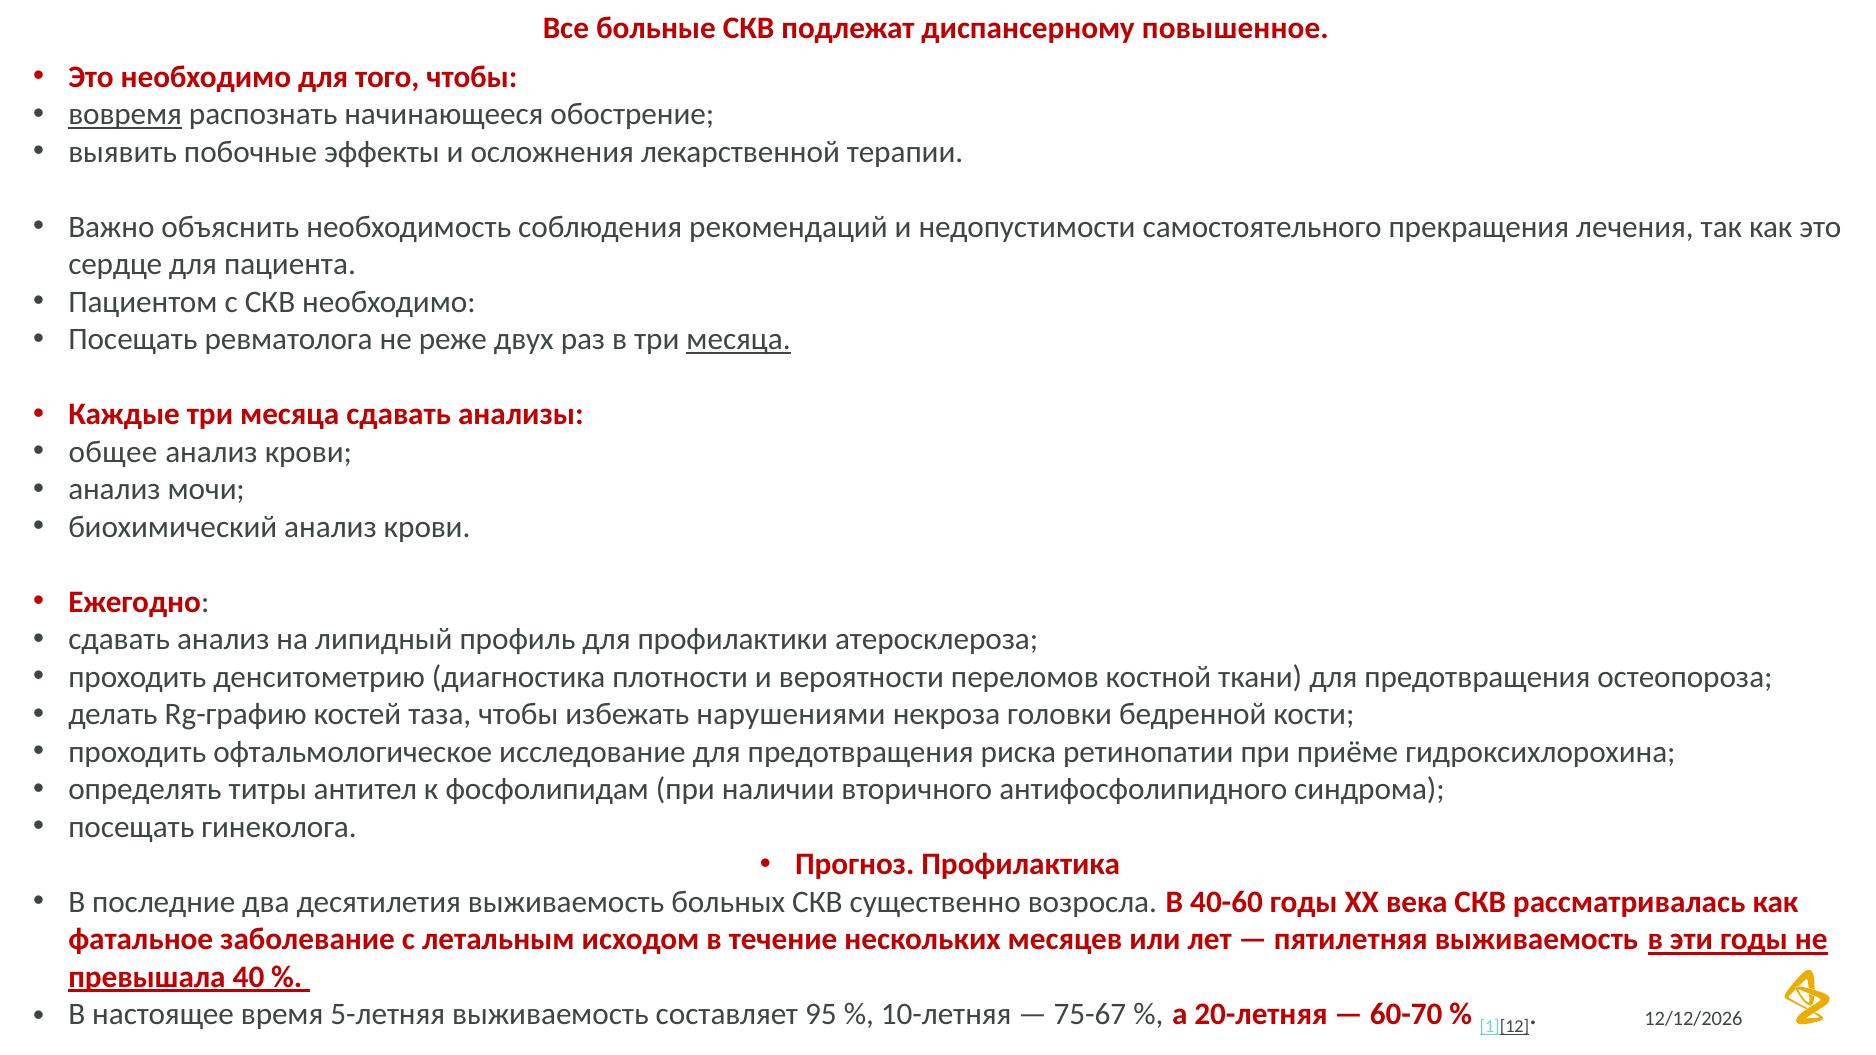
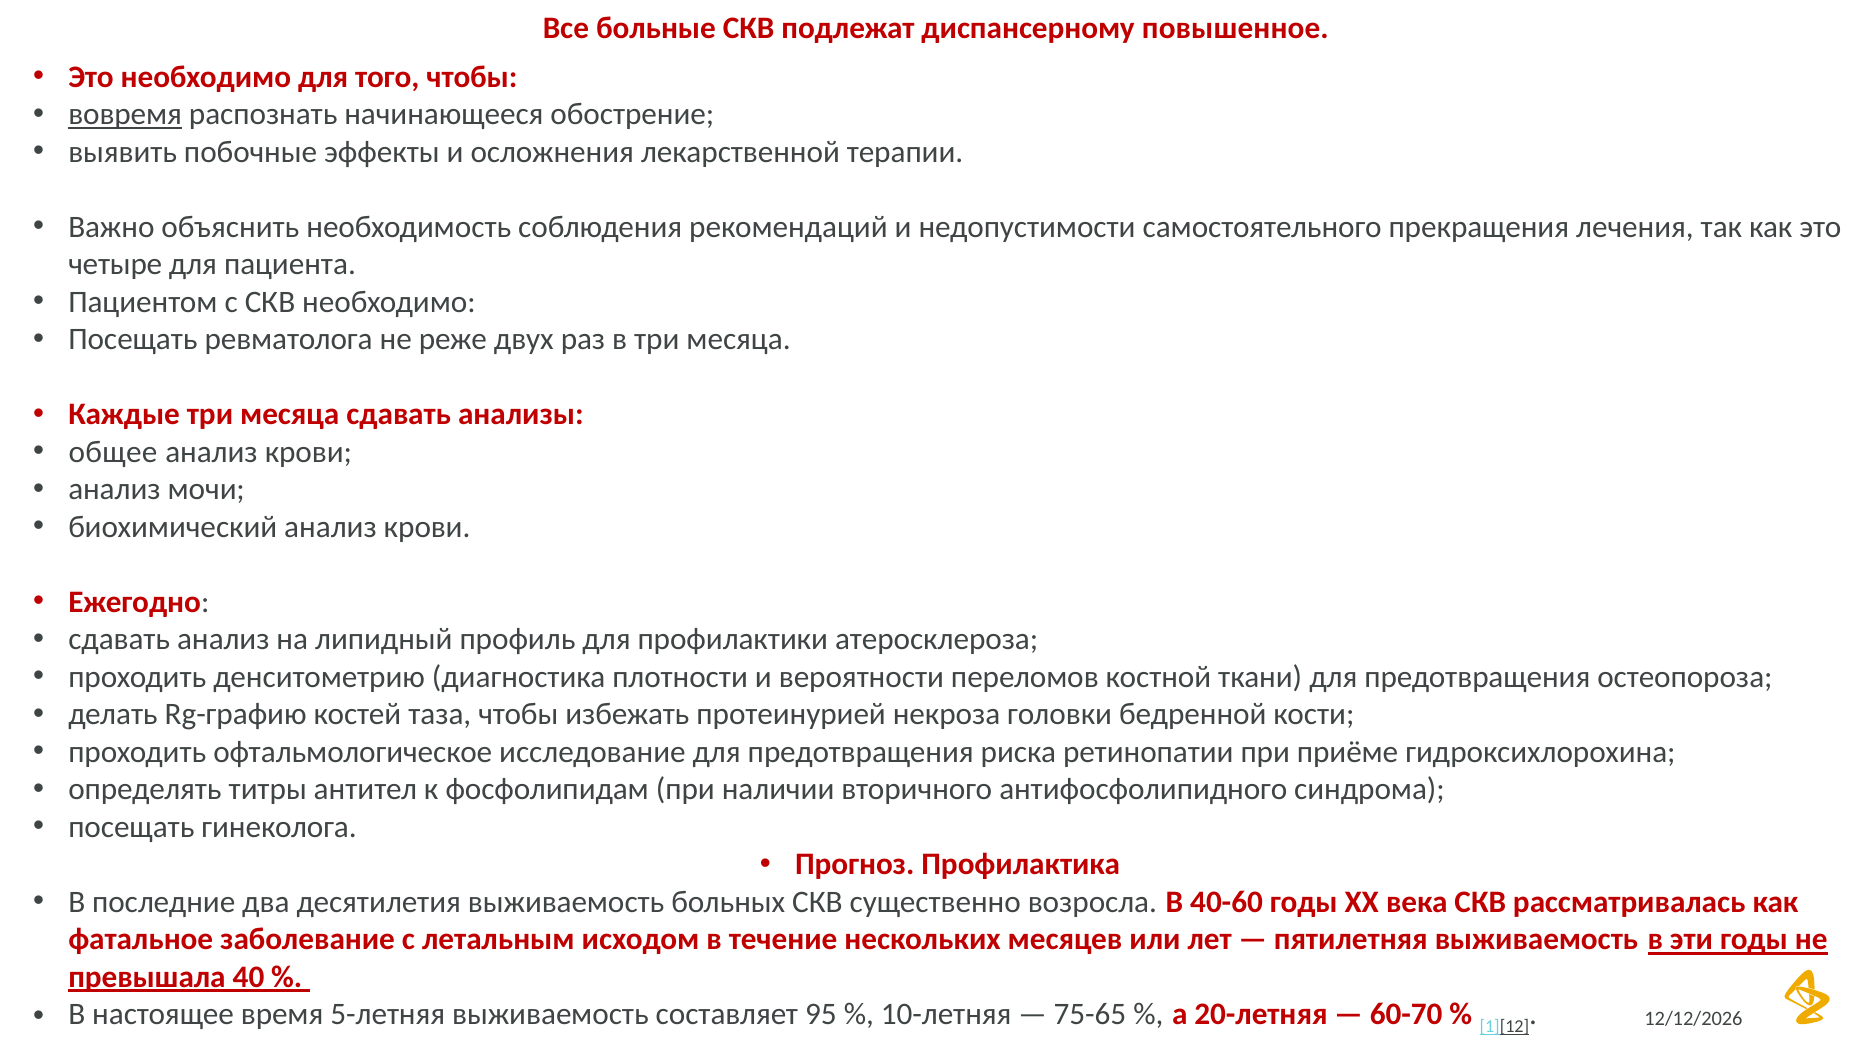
сердце: сердце -> четыре
месяца at (739, 340) underline: present -> none
нарушениями: нарушениями -> протеинурией
75-67: 75-67 -> 75-65
